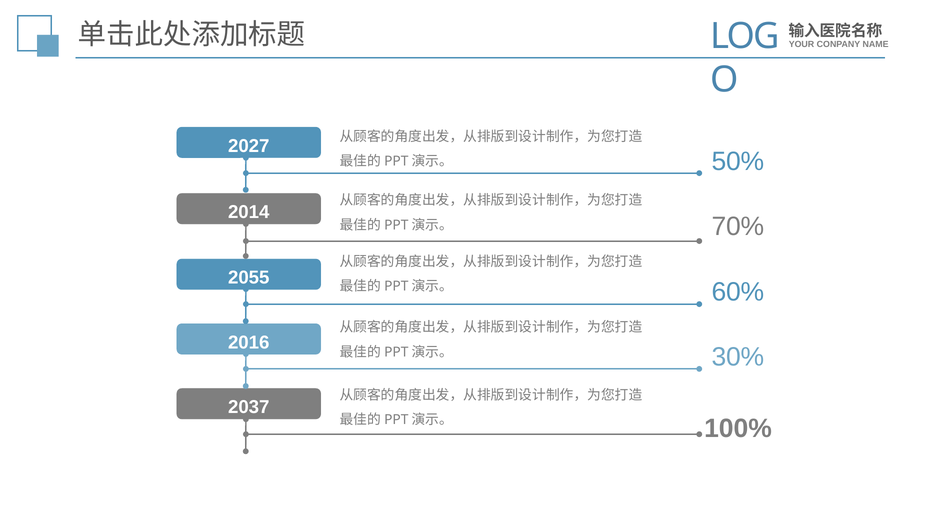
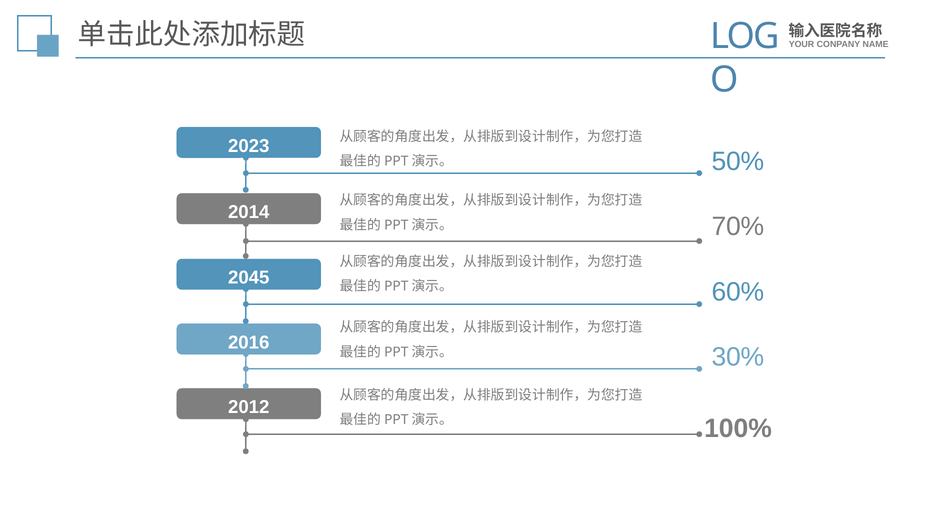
2027: 2027 -> 2023
2055: 2055 -> 2045
2037: 2037 -> 2012
